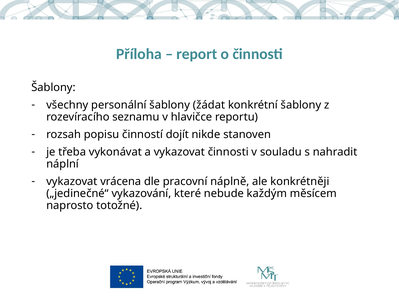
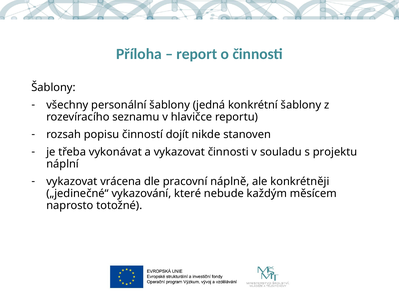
žádat: žádat -> jedná
nahradit: nahradit -> projektu
